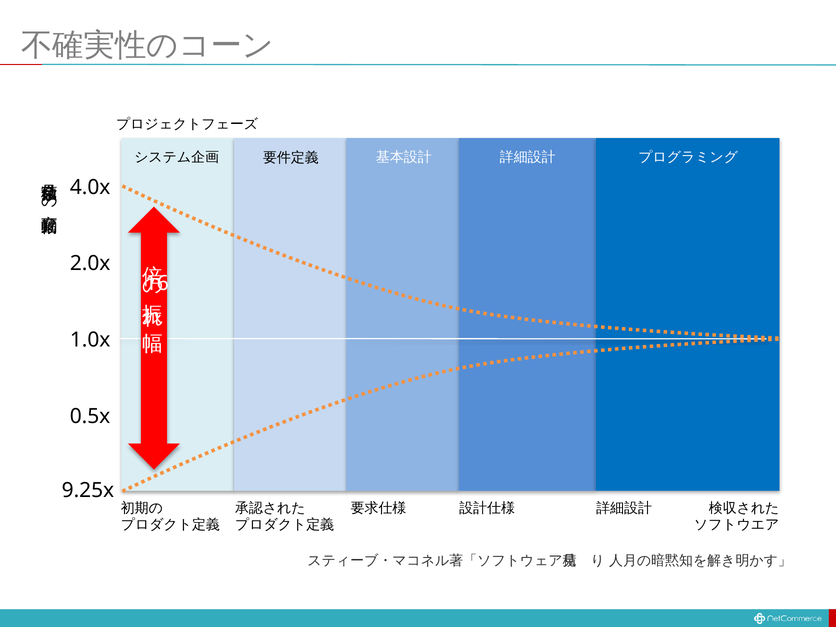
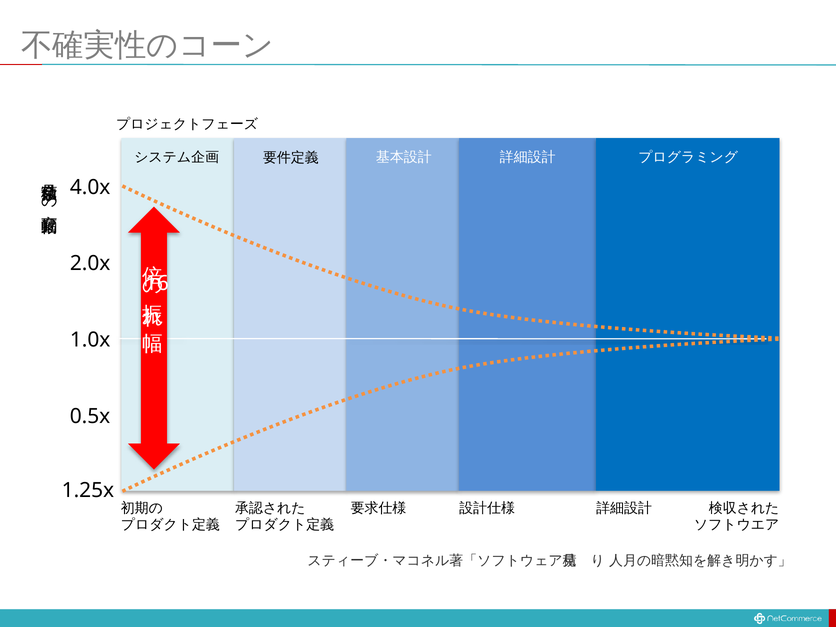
9.25x: 9.25x -> 1.25x
